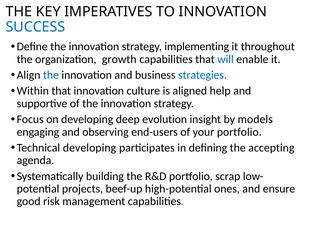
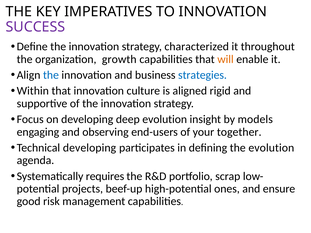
SUCCESS colour: blue -> purple
implementing: implementing -> characterized
will colour: blue -> orange
help: help -> rigid
your portfolio: portfolio -> together
the accepting: accepting -> evolution
building: building -> requires
